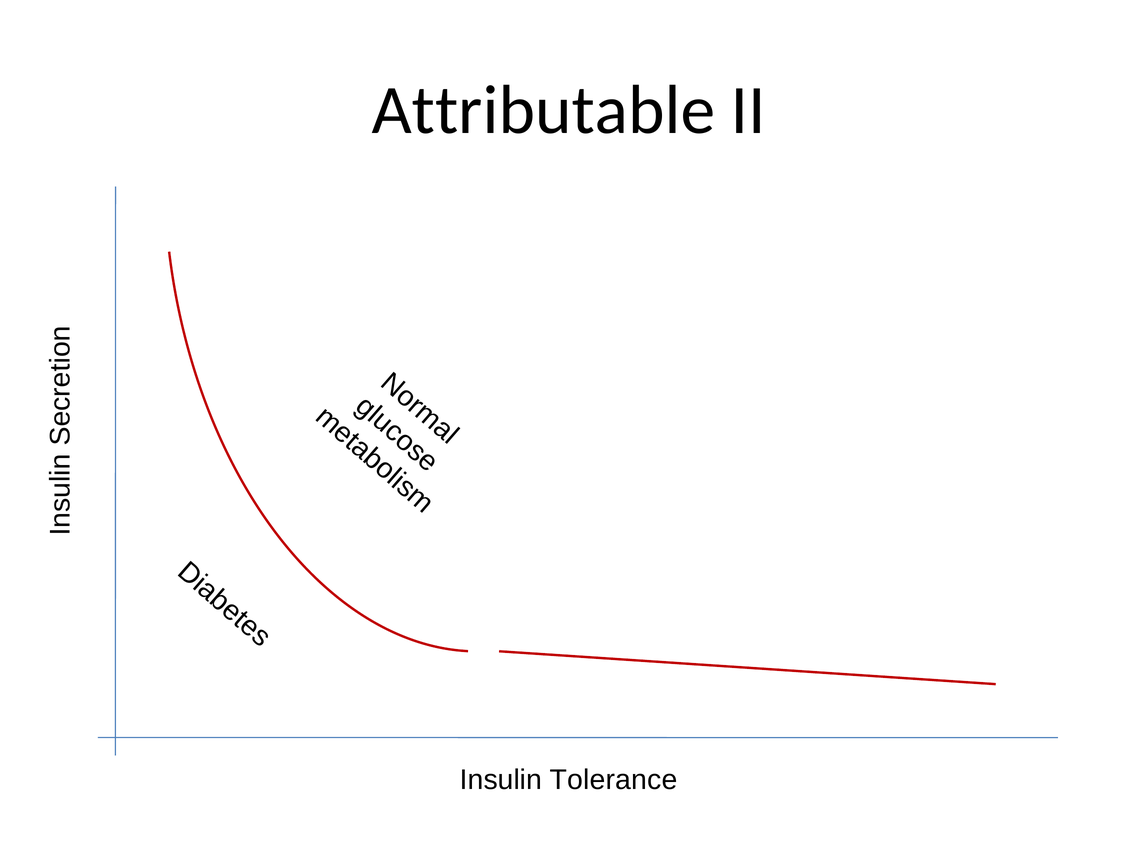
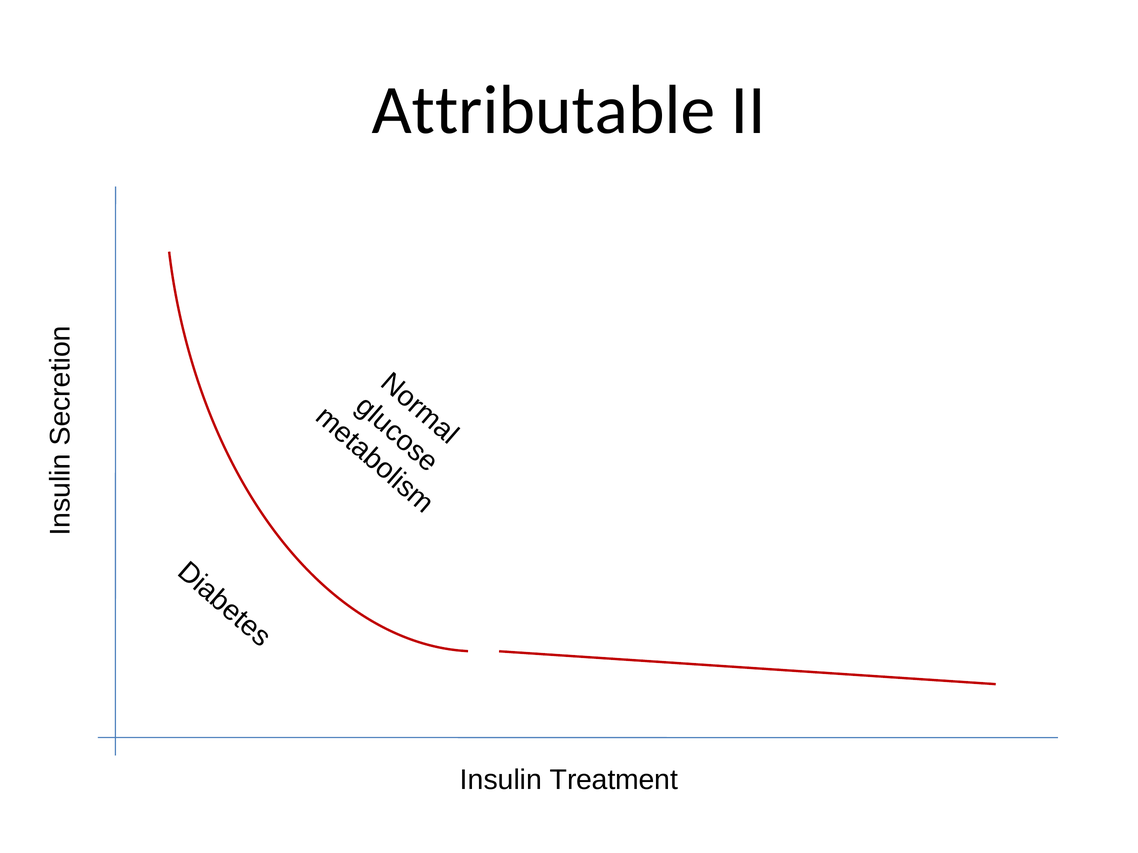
Tolerance: Tolerance -> Treatment
